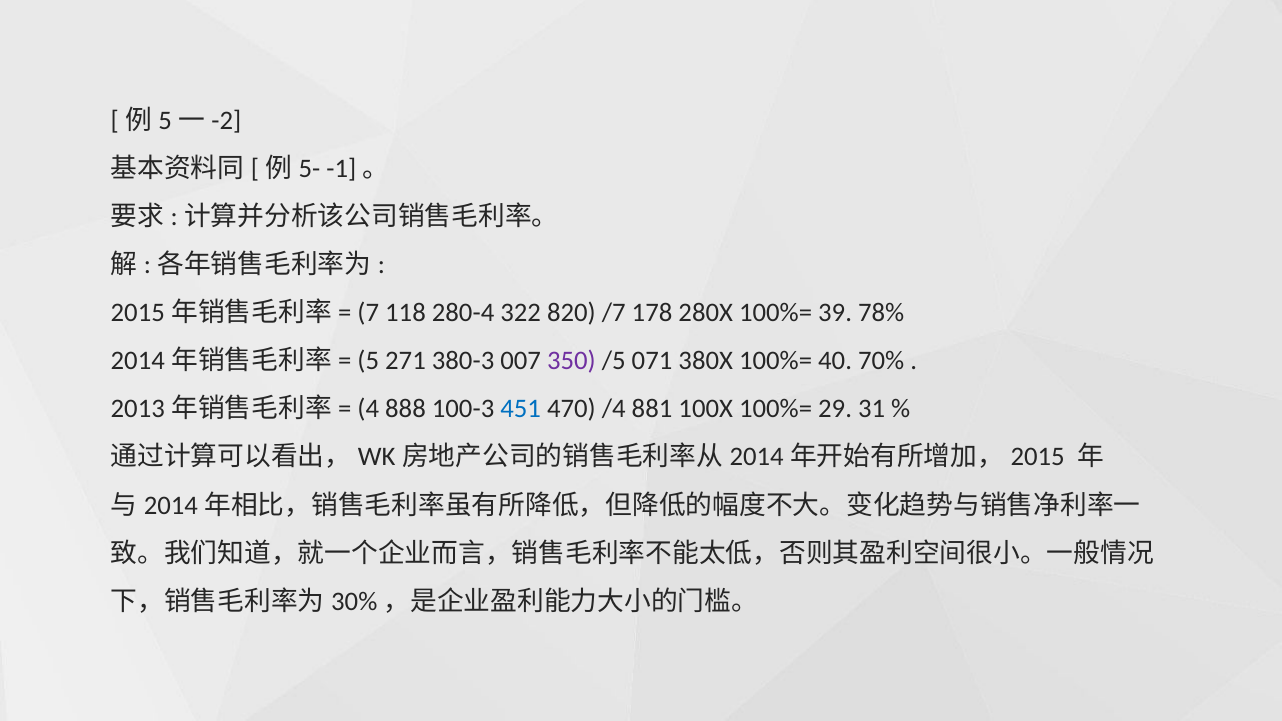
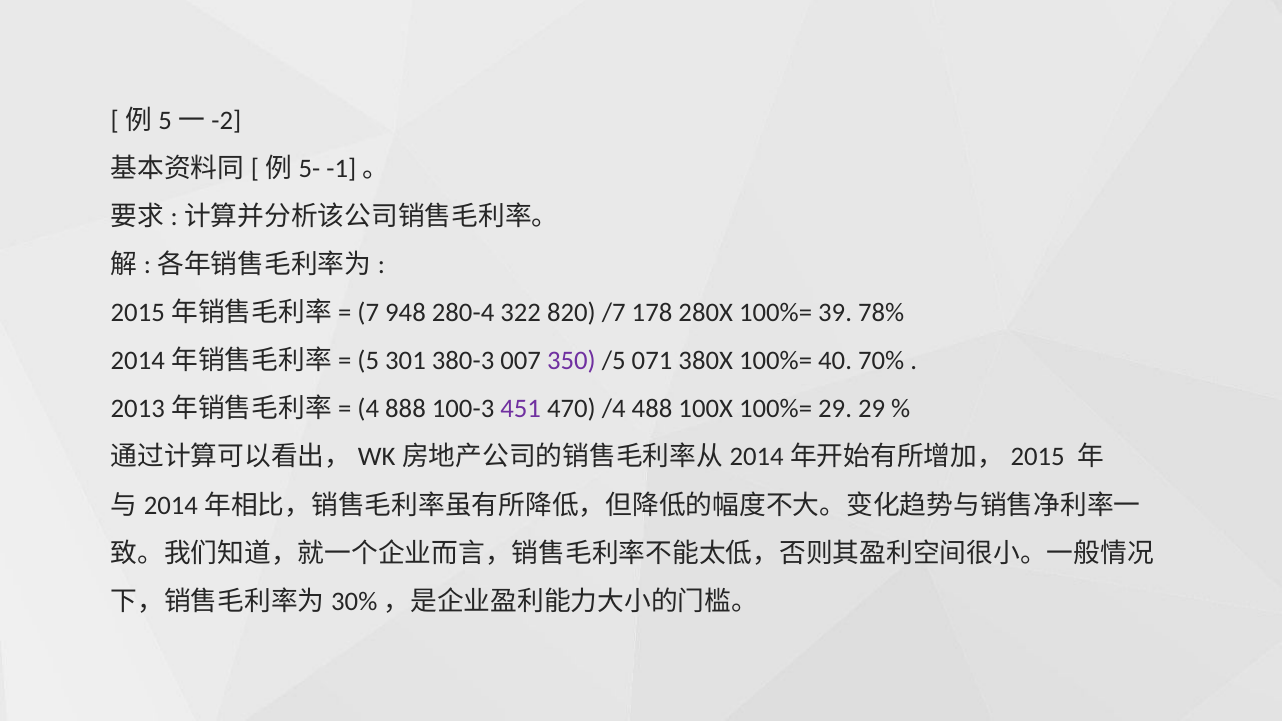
118: 118 -> 948
271: 271 -> 301
451 colour: blue -> purple
881: 881 -> 488
29 31: 31 -> 29
